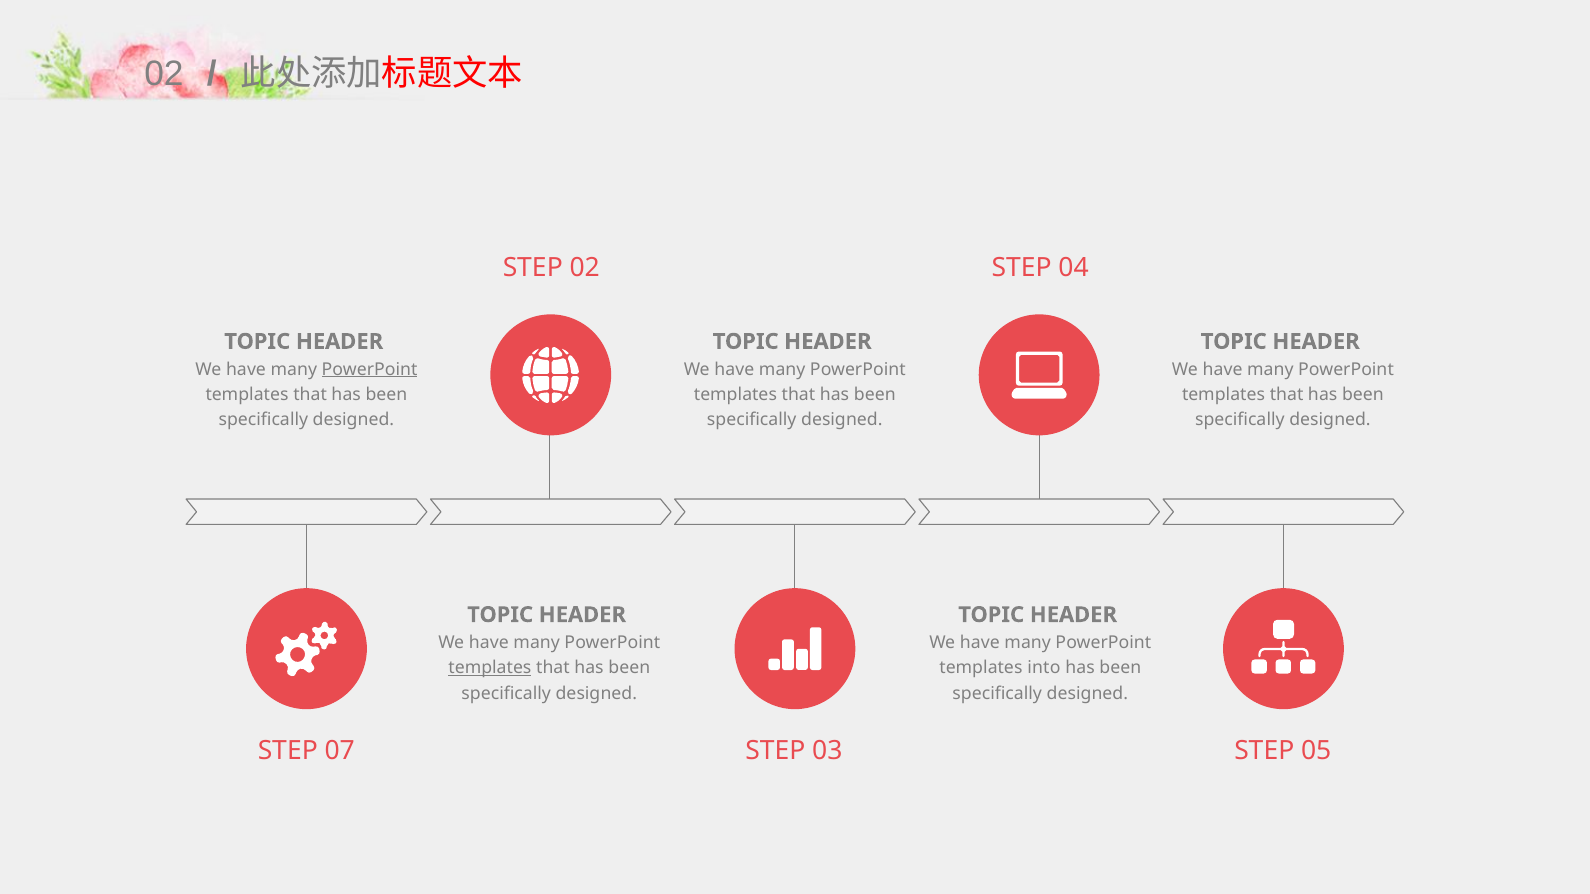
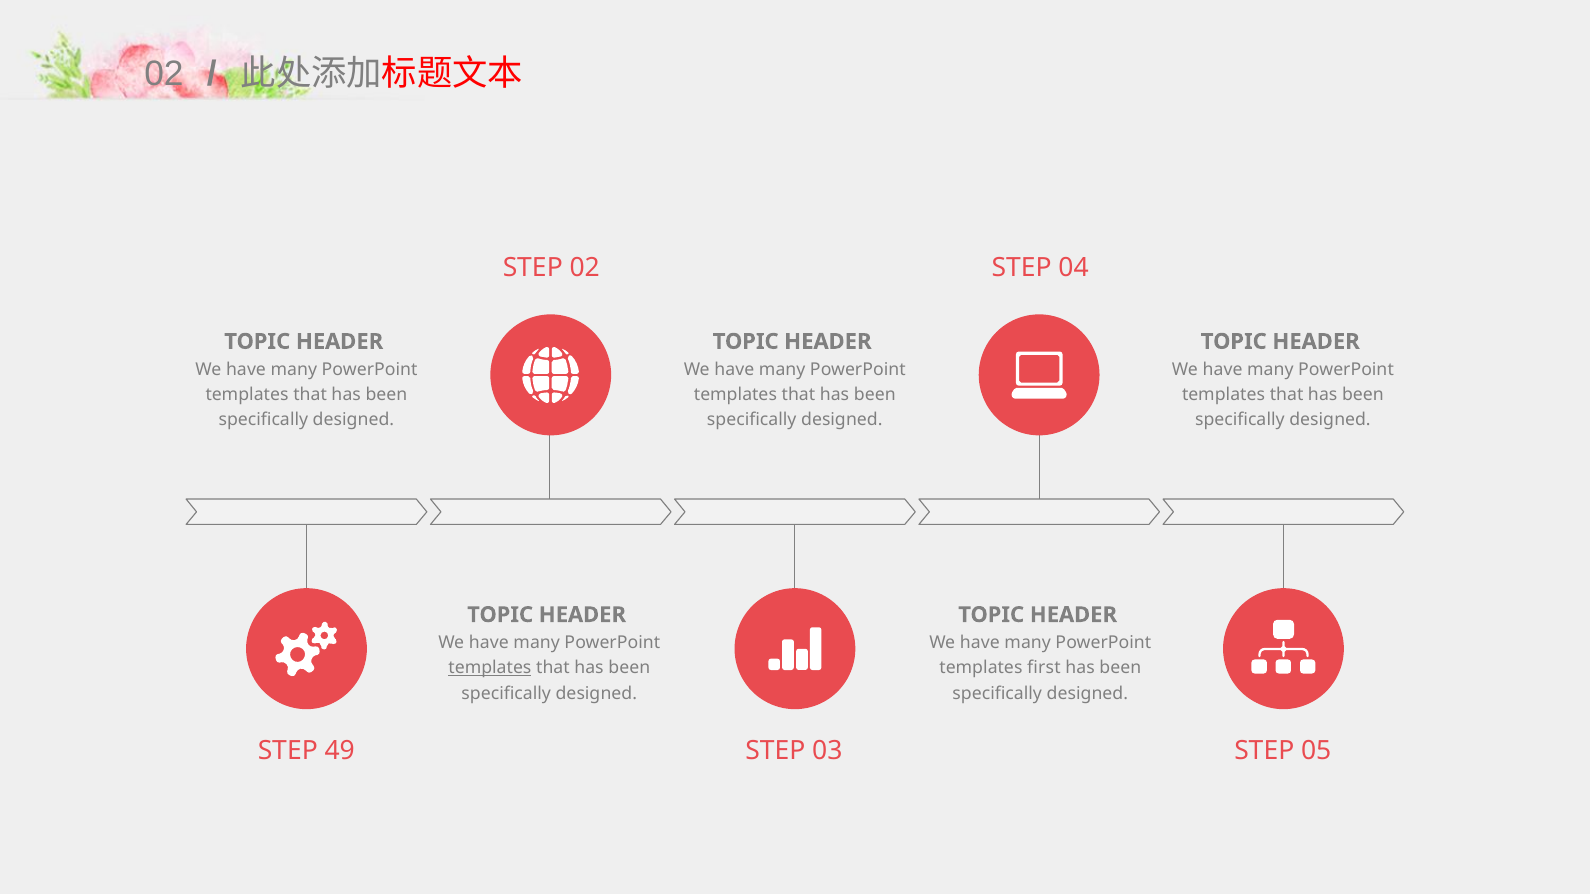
PowerPoint at (369, 369) underline: present -> none
into: into -> first
07: 07 -> 49
